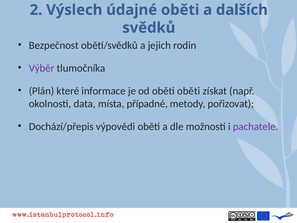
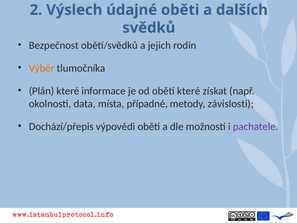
Výběr colour: purple -> orange
oběti oběti: oběti -> které
pořizovat: pořizovat -> závislosti
